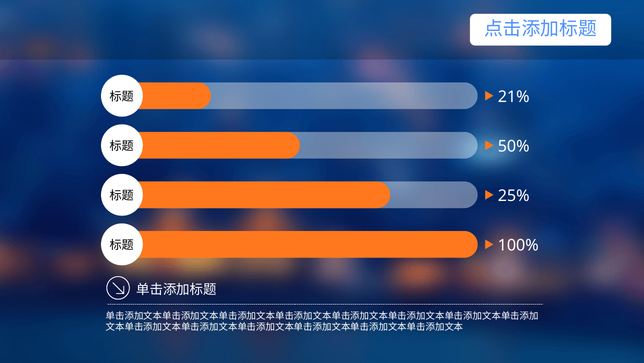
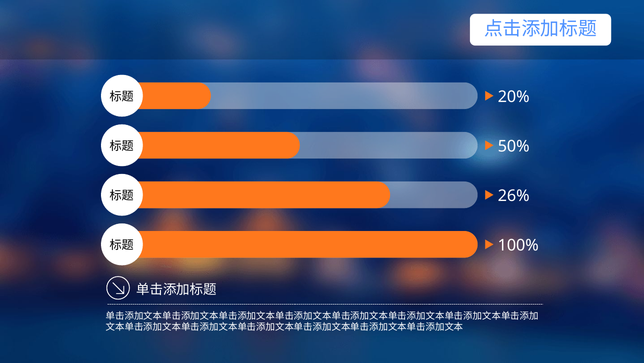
21%: 21% -> 20%
25%: 25% -> 26%
